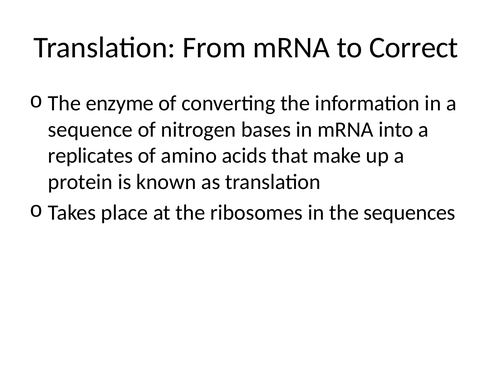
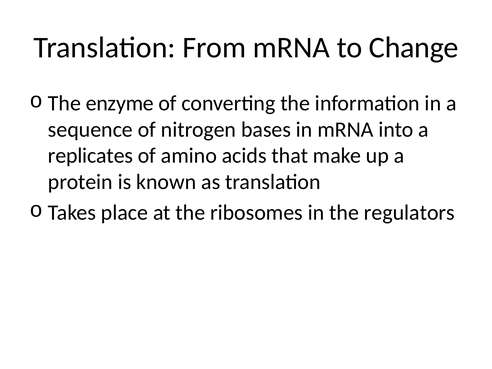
Correct: Correct -> Change
sequences: sequences -> regulators
